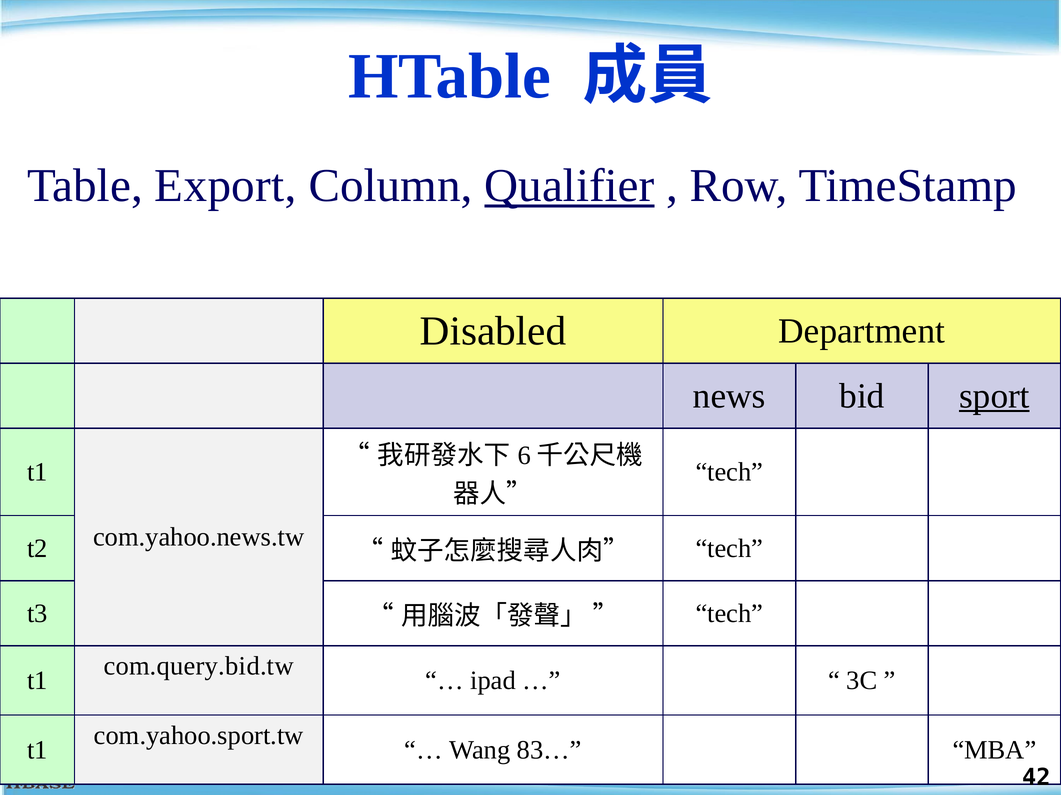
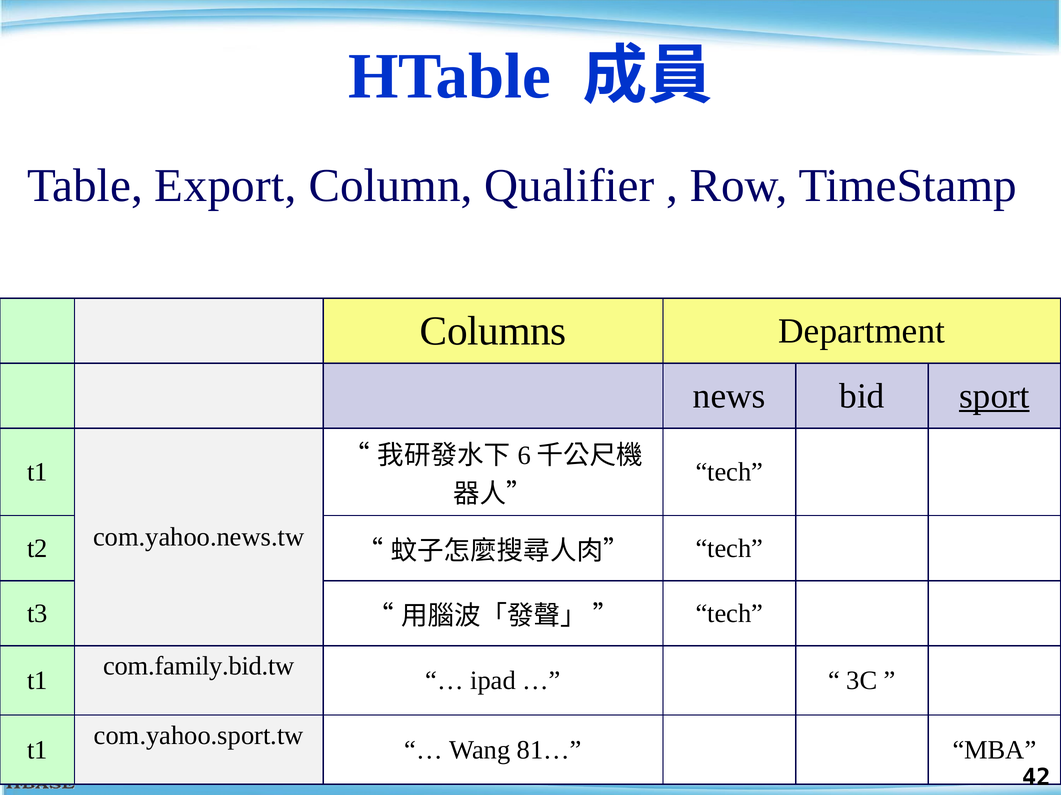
Qualifier underline: present -> none
Disabled: Disabled -> Columns
com.query.bid.tw: com.query.bid.tw -> com.family.bid.tw
83…: 83… -> 81…
